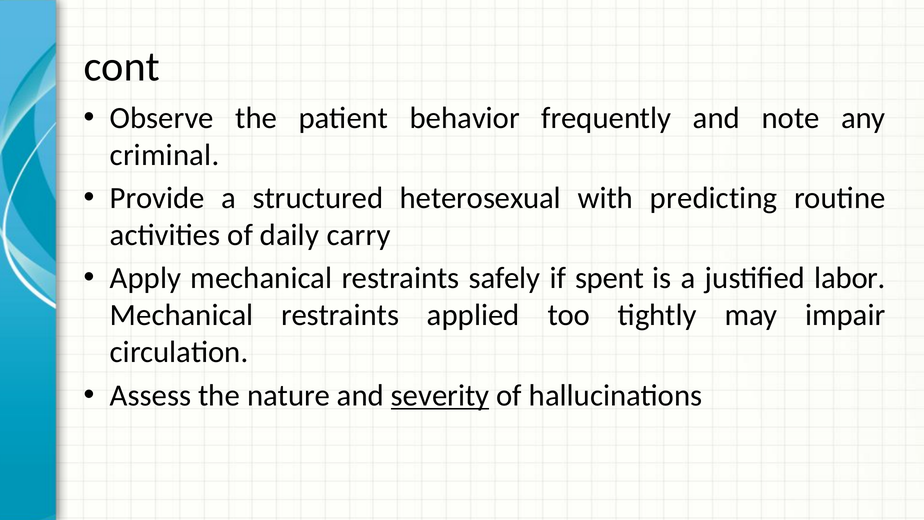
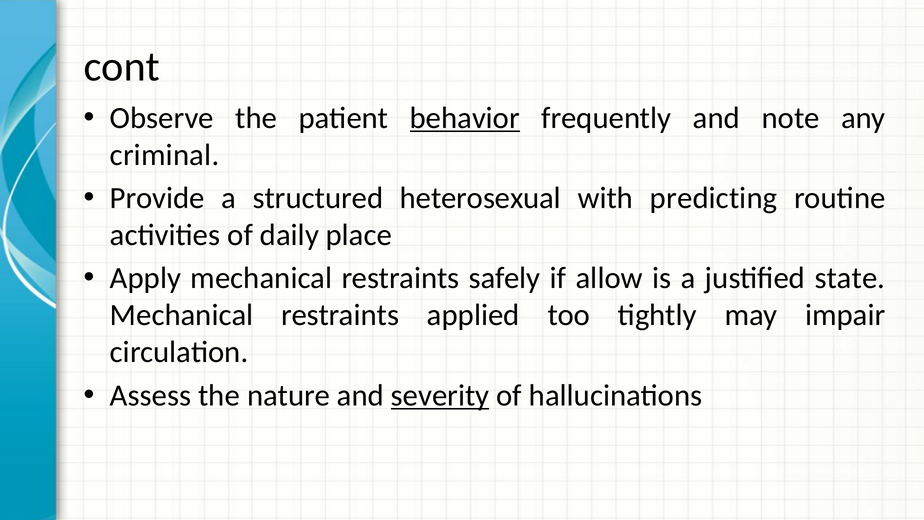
behavior underline: none -> present
carry: carry -> place
spent: spent -> allow
labor: labor -> state
